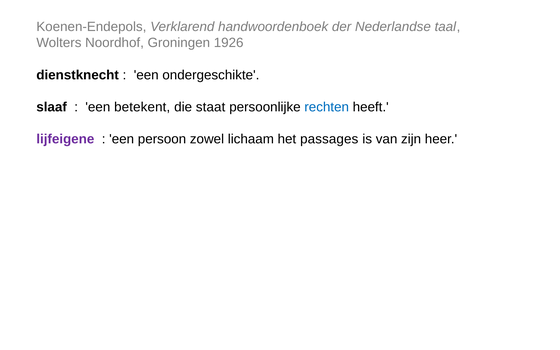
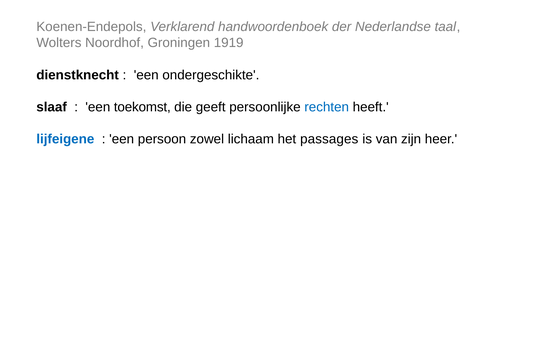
1926: 1926 -> 1919
betekent: betekent -> toekomst
staat: staat -> geeft
lijfeigene colour: purple -> blue
